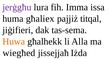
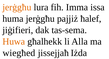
jerġgħu at (17, 7) colour: purple -> orange
huma għaliex: għaliex -> jerġgħu
titqal: titqal -> ħalef
